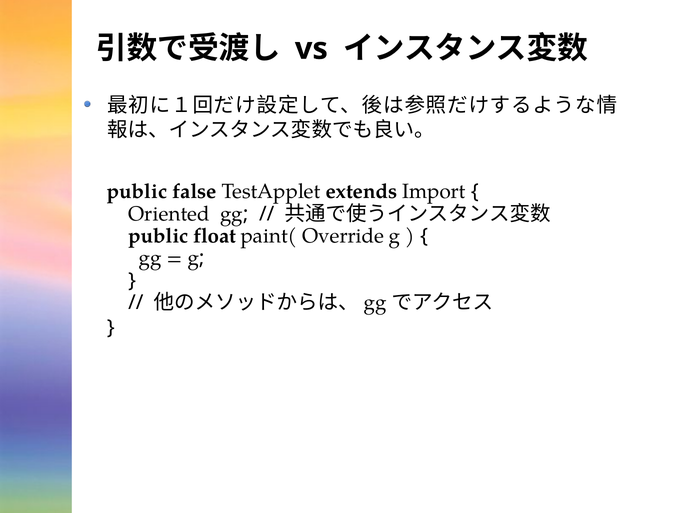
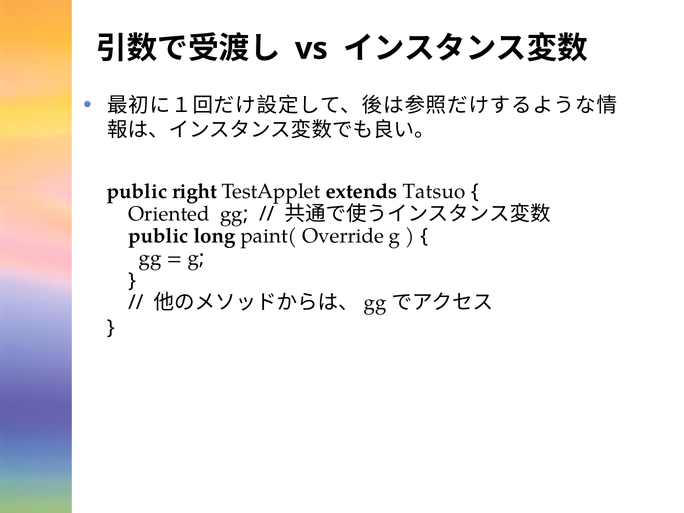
false: false -> right
Import: Import -> Tatsuo
float: float -> long
